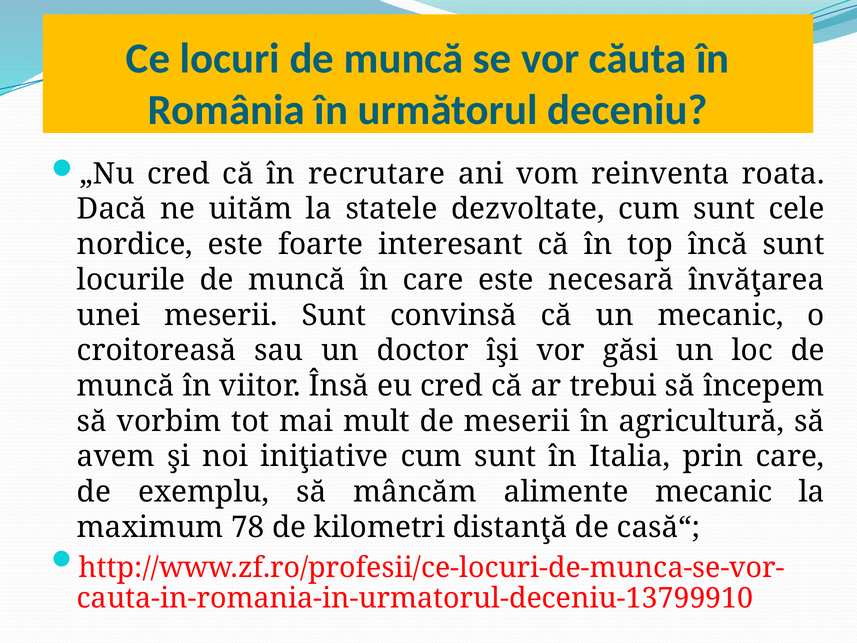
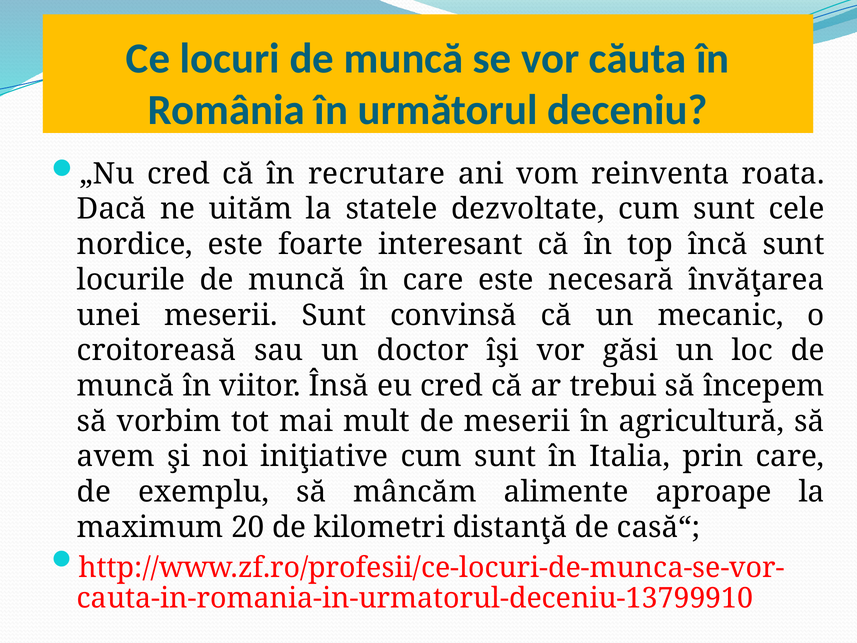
alimente mecanic: mecanic -> aproape
78: 78 -> 20
